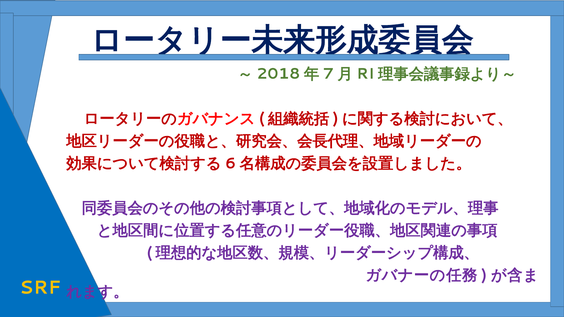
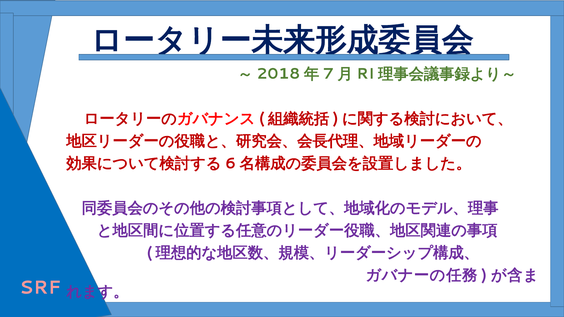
SRF colour: yellow -> pink
